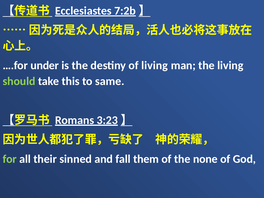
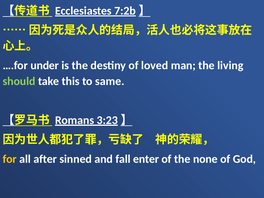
of living: living -> loved
for colour: light green -> yellow
their: their -> after
them: them -> enter
